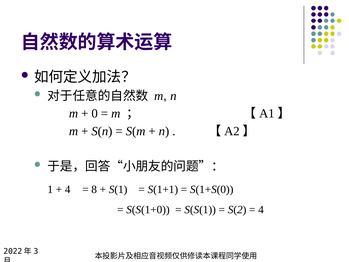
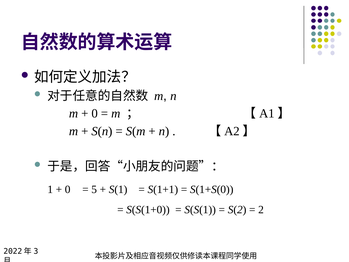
4 at (68, 189): 4 -> 0
8: 8 -> 5
4 at (261, 209): 4 -> 2
